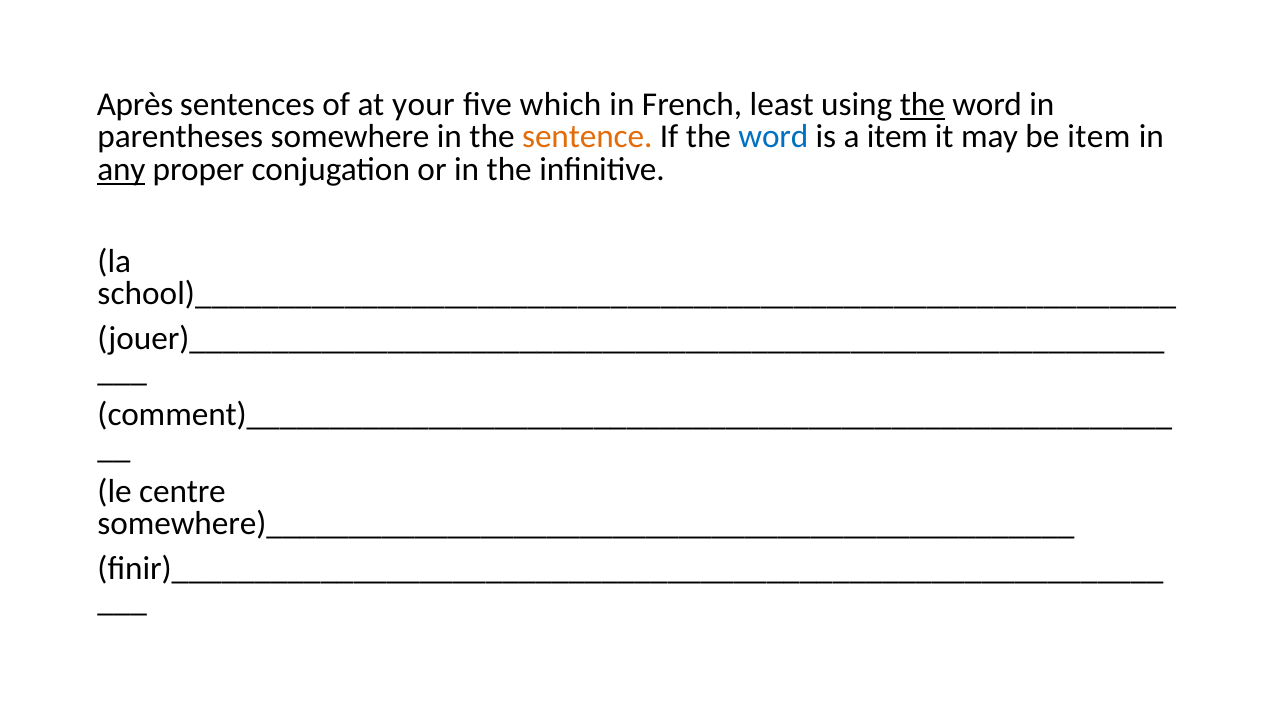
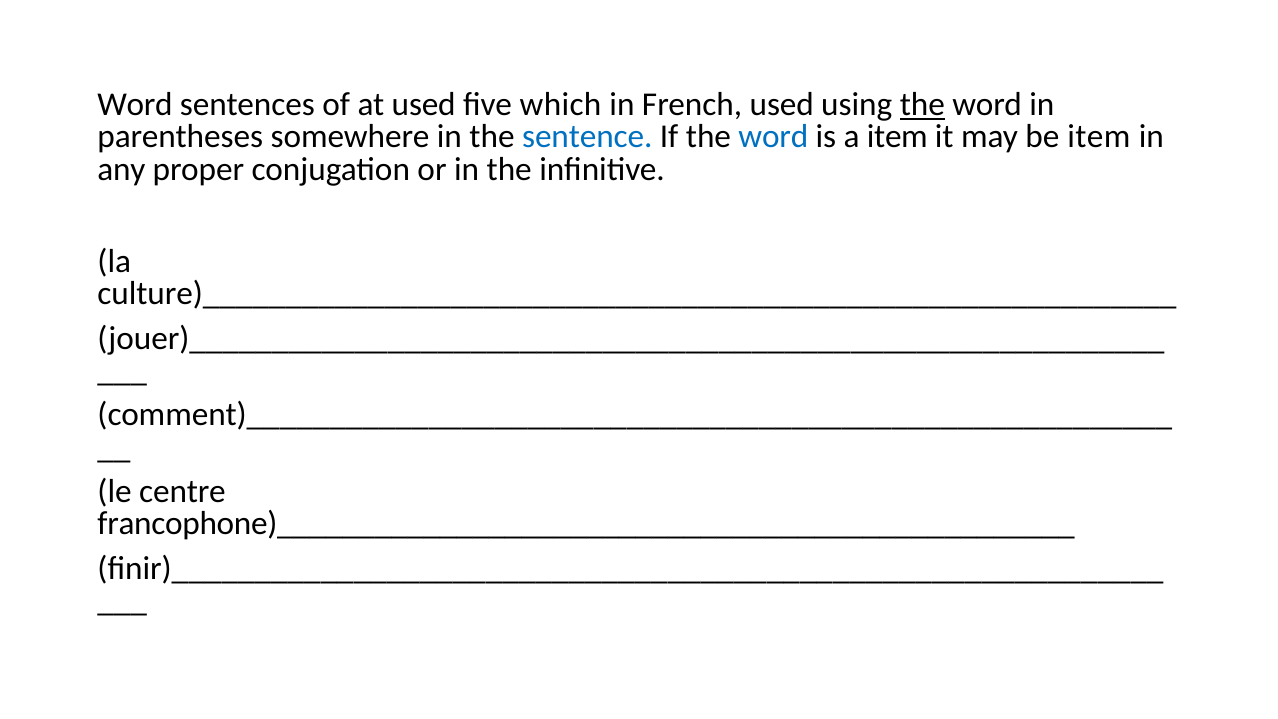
Après at (135, 105): Après -> Word
at your: your -> used
French least: least -> used
sentence colour: orange -> blue
any underline: present -> none
school)___________________________________________________________: school)___________________________________________________________ -> culture)___________________________________________________________
somewhere)_________________________________________________: somewhere)_________________________________________________ -> francophone)_________________________________________________
